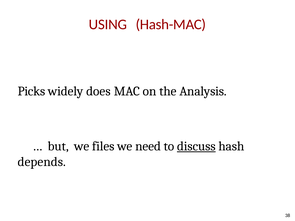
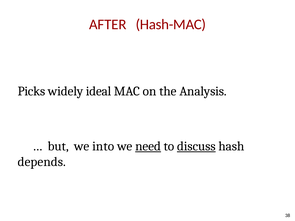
USING: USING -> AFTER
does: does -> ideal
files: files -> into
need underline: none -> present
